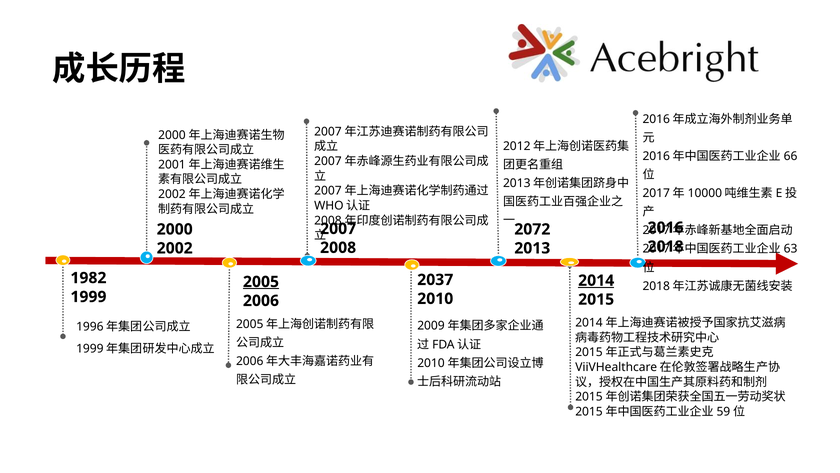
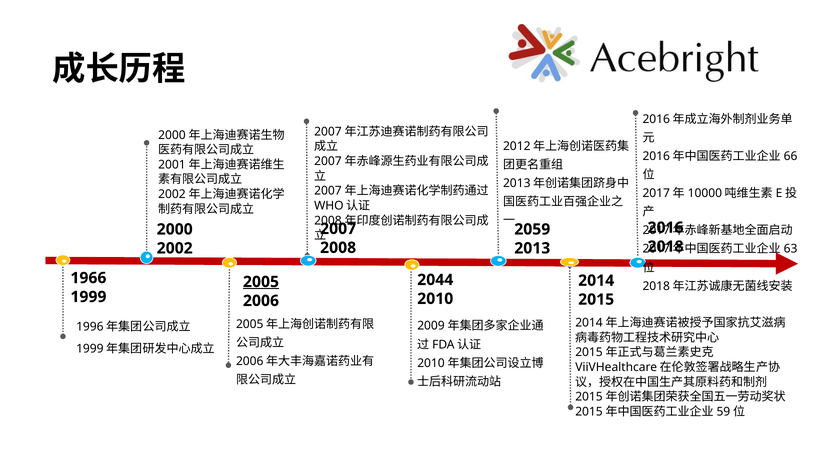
2072: 2072 -> 2059
1982: 1982 -> 1966
2037: 2037 -> 2044
2014 underline: present -> none
